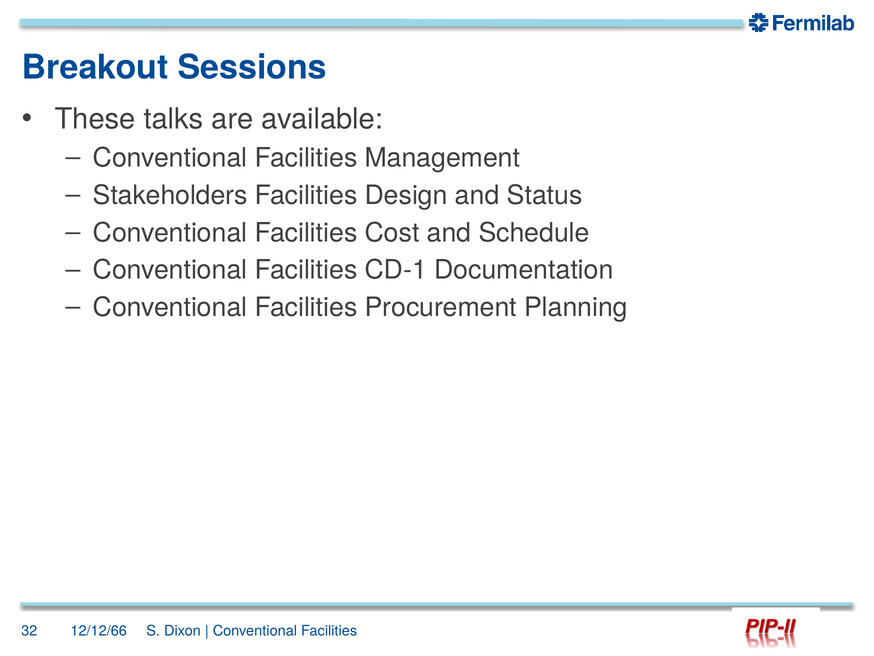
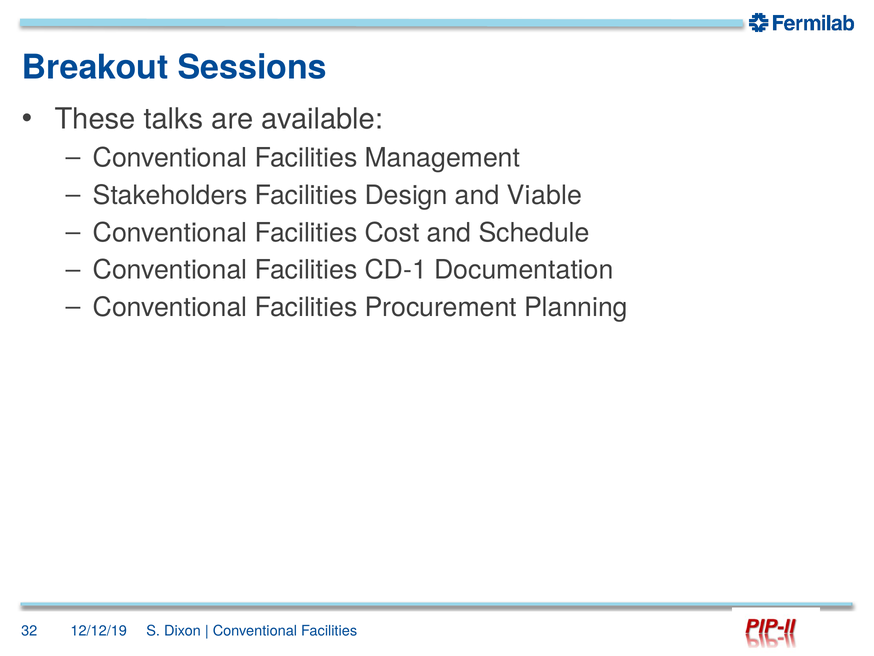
Status: Status -> Viable
12/12/66: 12/12/66 -> 12/12/19
